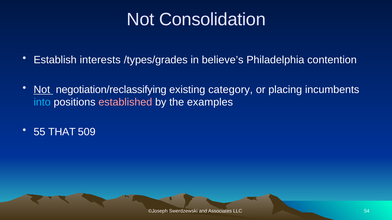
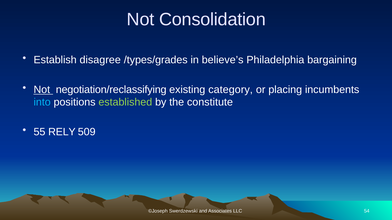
interests: interests -> disagree
contention: contention -> bargaining
established colour: pink -> light green
examples: examples -> constitute
THAT: THAT -> RELY
